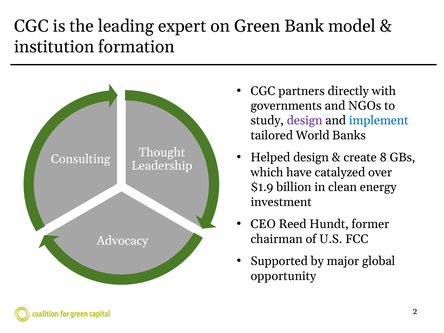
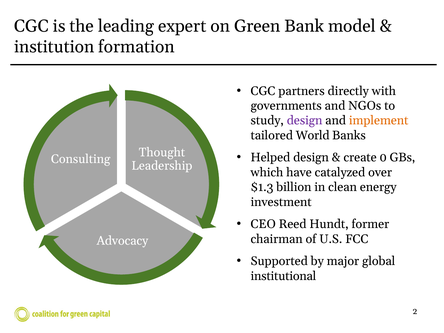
implement colour: blue -> orange
8: 8 -> 0
$1.9: $1.9 -> $1.3
opportunity: opportunity -> institutional
